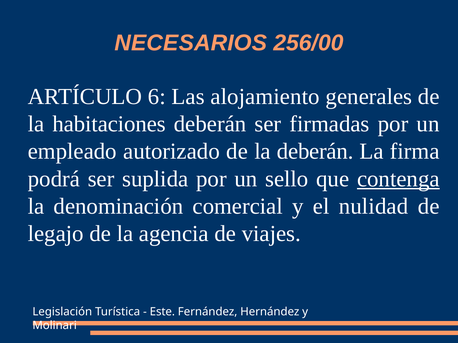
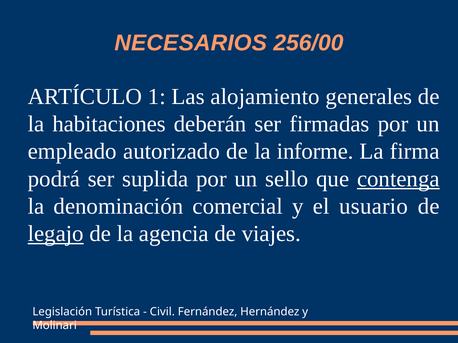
6: 6 -> 1
la deberán: deberán -> informe
nulidad: nulidad -> usuario
legajo underline: none -> present
Este: Este -> Civil
